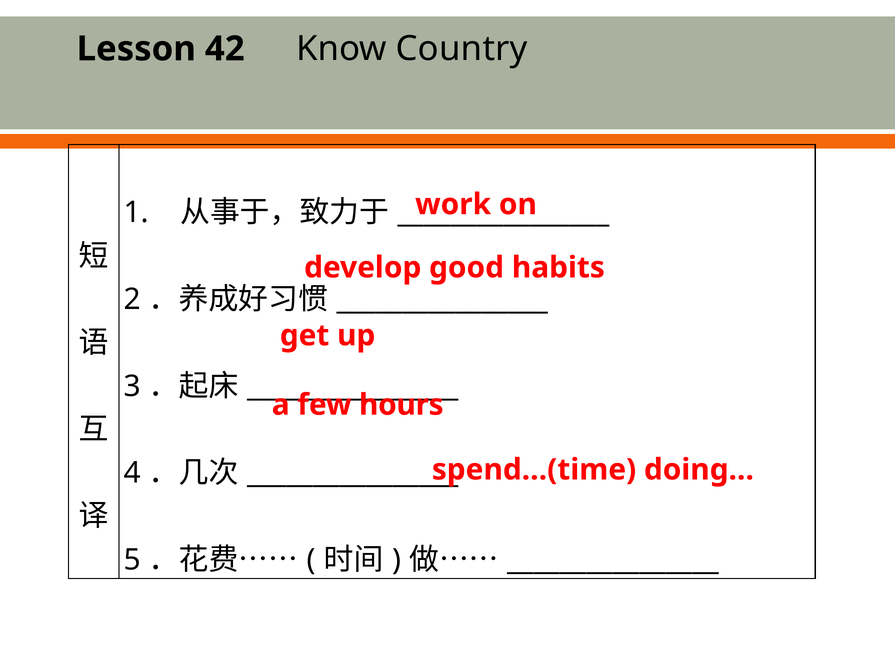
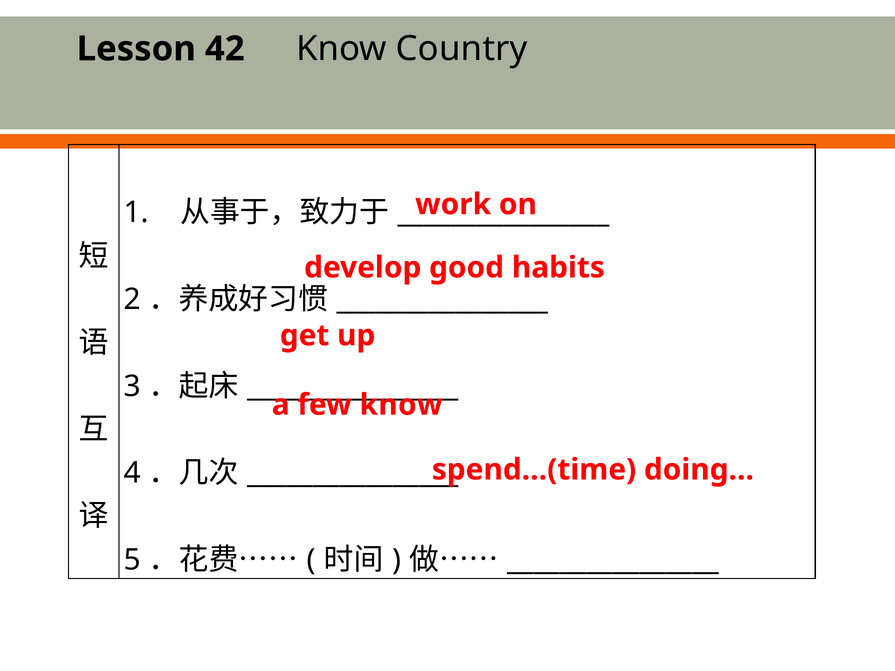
few hours: hours -> know
